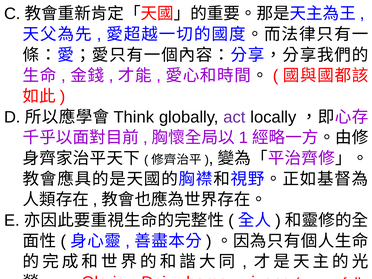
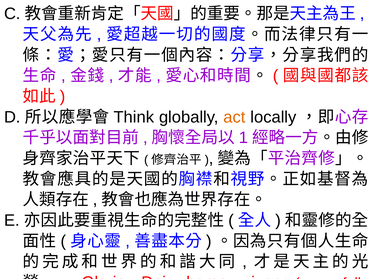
act colour: purple -> orange
